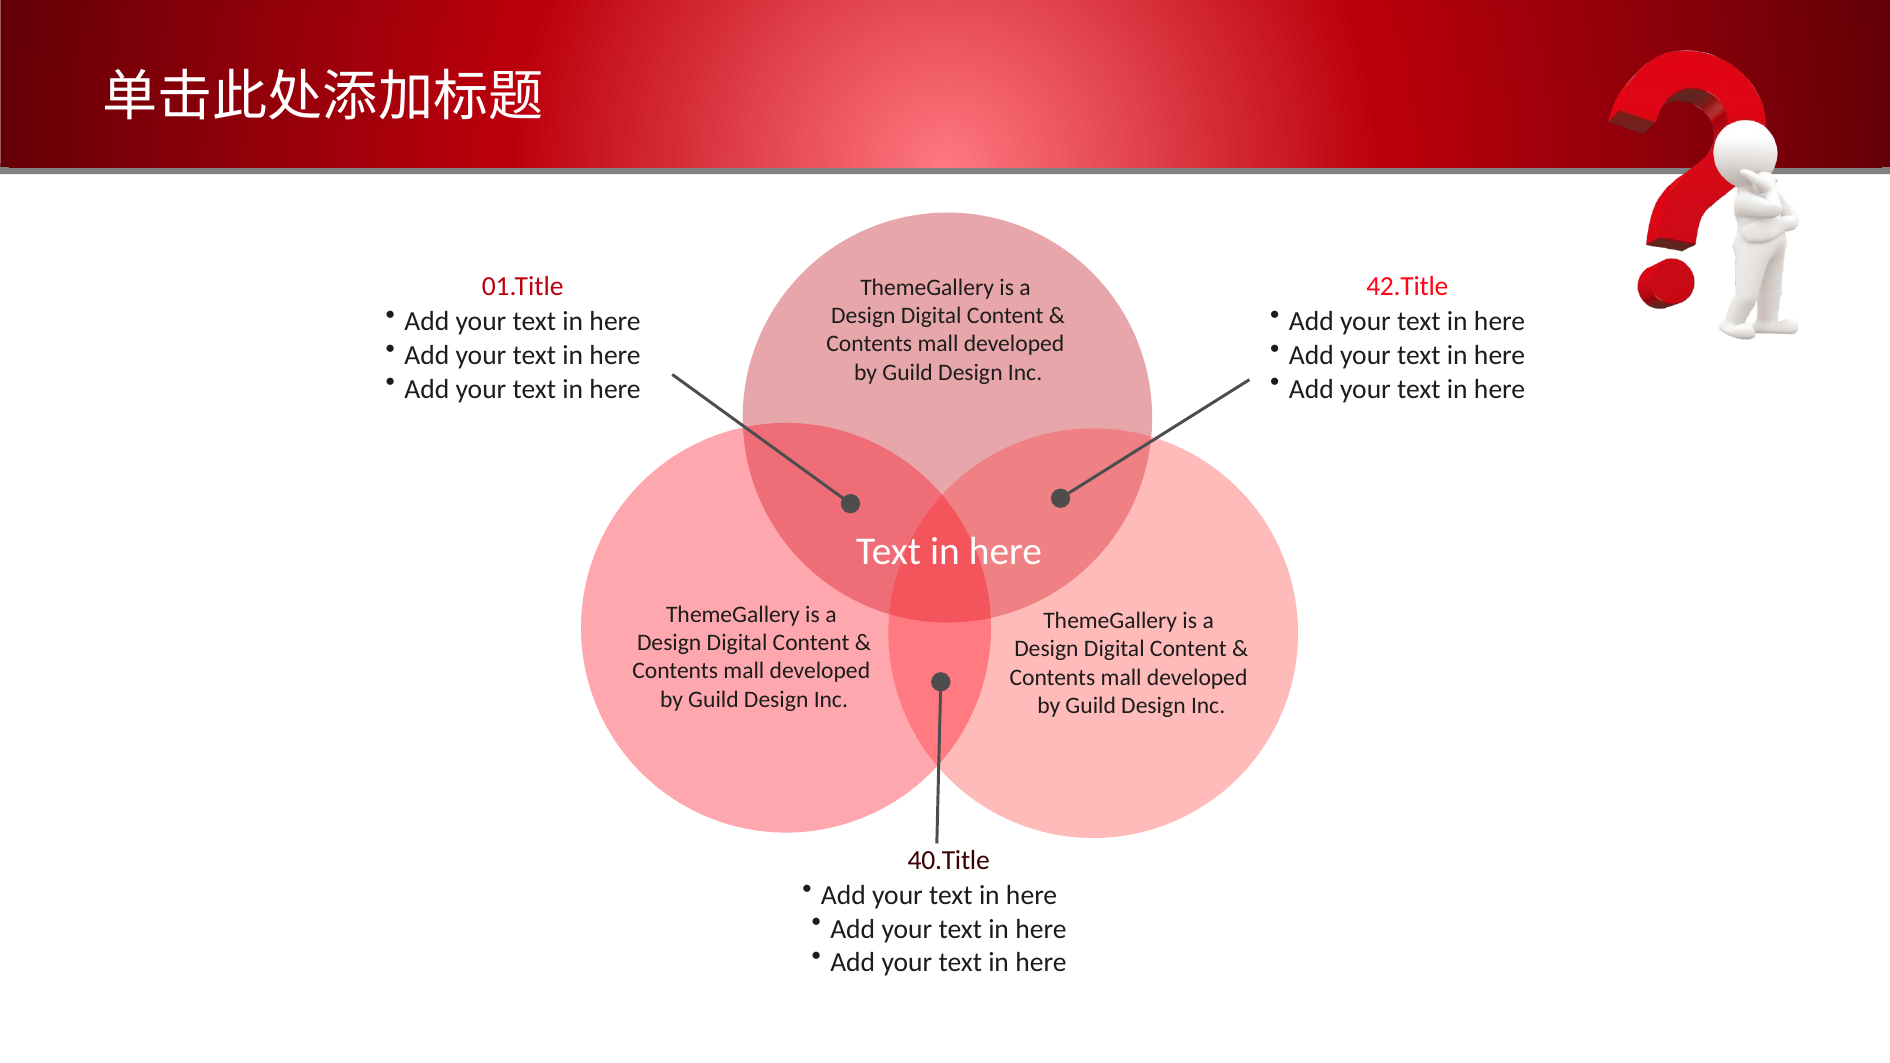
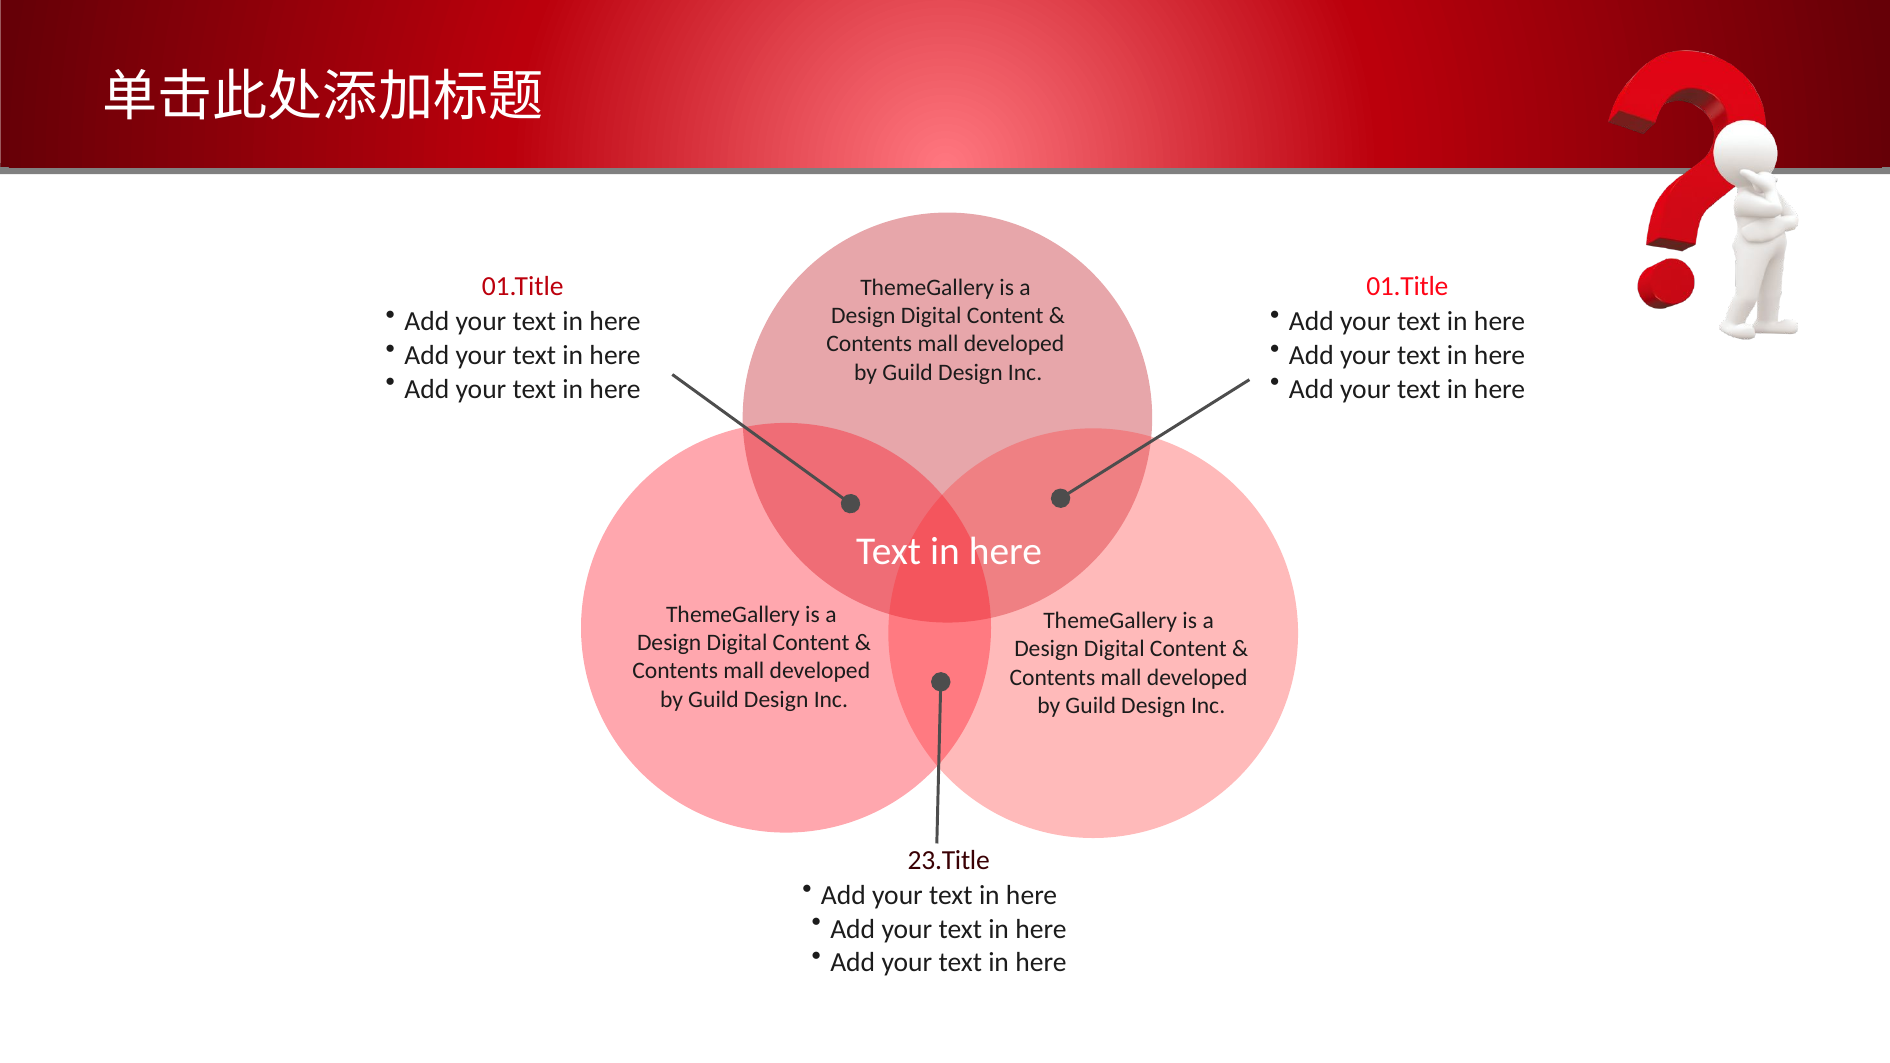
42.Title at (1407, 287): 42.Title -> 01.Title
40.Title: 40.Title -> 23.Title
